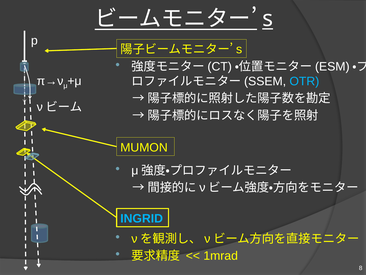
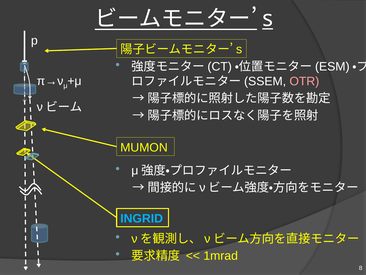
OTR colour: light blue -> pink
